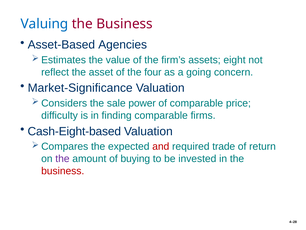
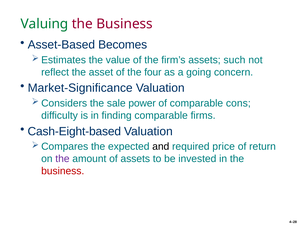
Valuing colour: blue -> green
Agencies: Agencies -> Becomes
eight: eight -> such
price: price -> cons
and colour: red -> black
trade: trade -> price
of buying: buying -> assets
